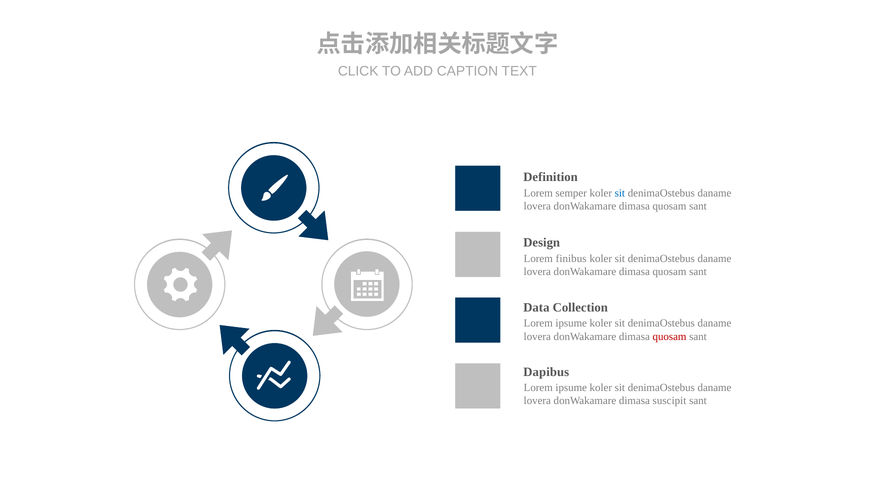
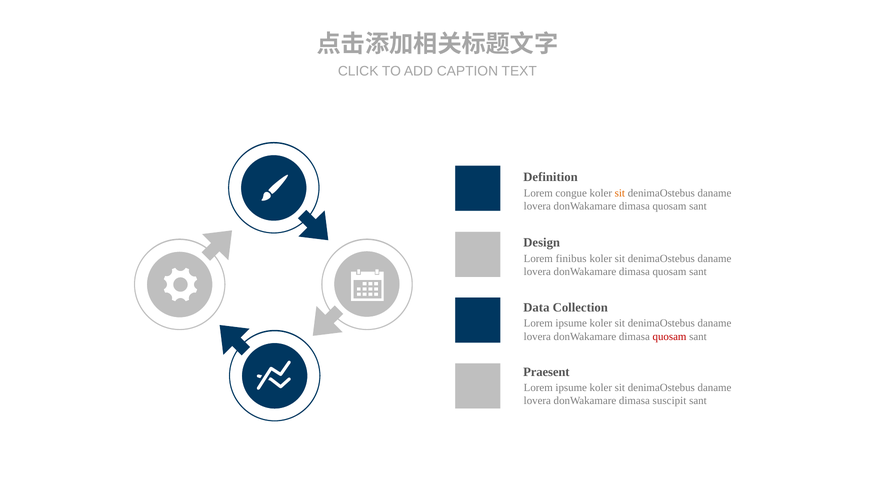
semper: semper -> congue
sit at (620, 193) colour: blue -> orange
Dapibus: Dapibus -> Praesent
